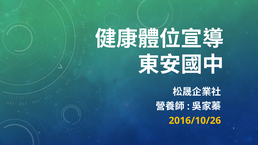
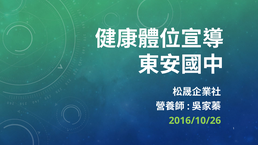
2016/10/26 colour: yellow -> light green
